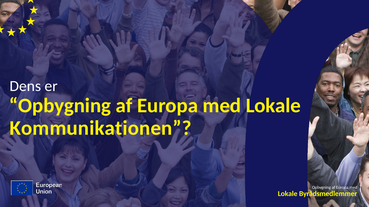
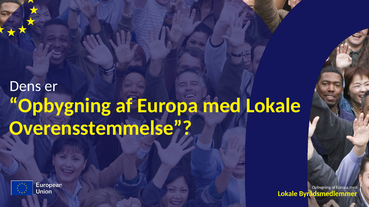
Kommunikationen: Kommunikationen -> Overensstemmelse
